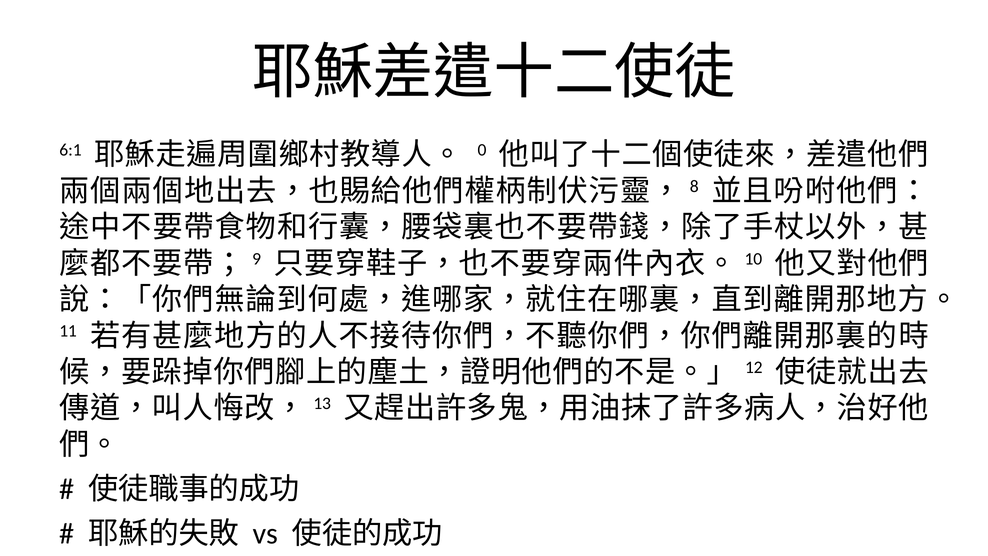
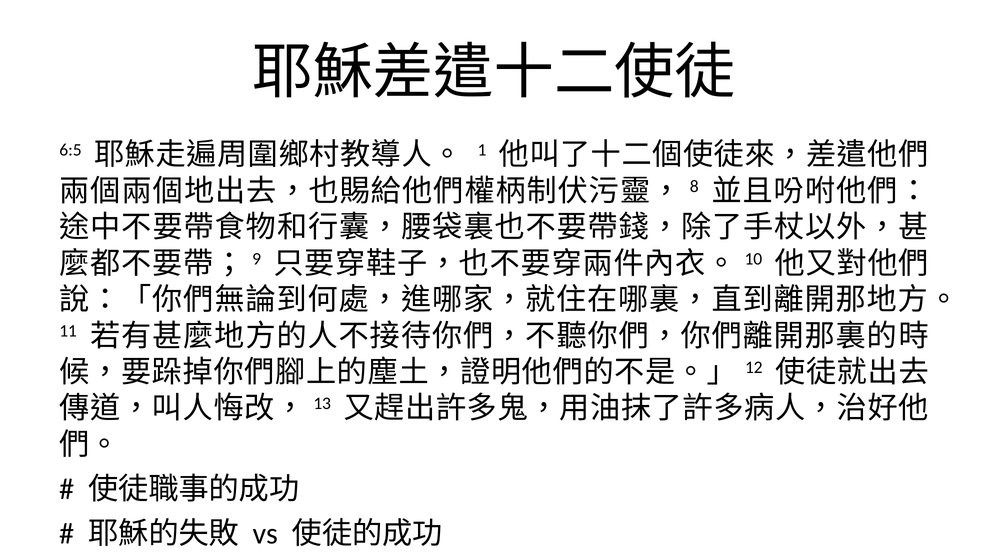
6:1: 6:1 -> 6:5
0: 0 -> 1
